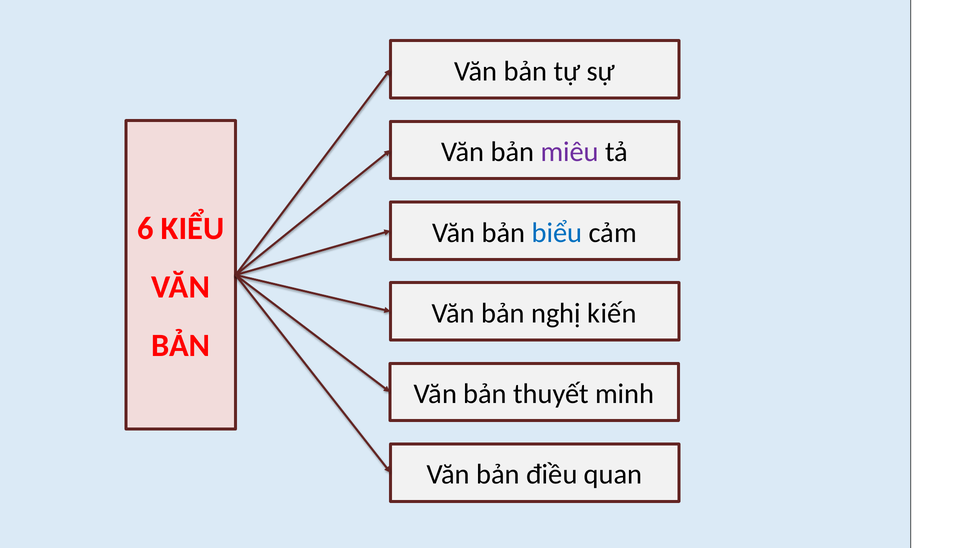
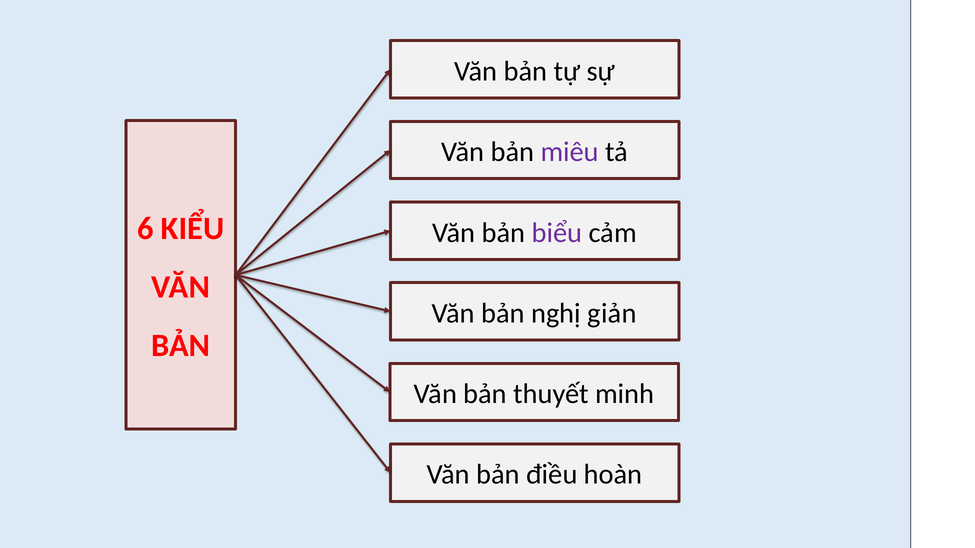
biểu colour: blue -> purple
kiến: kiến -> giản
quan: quan -> hoàn
